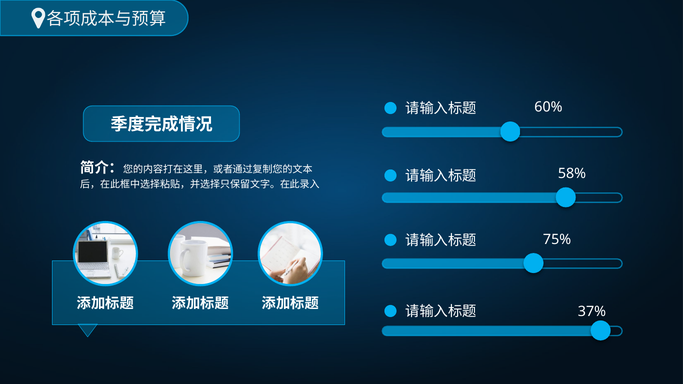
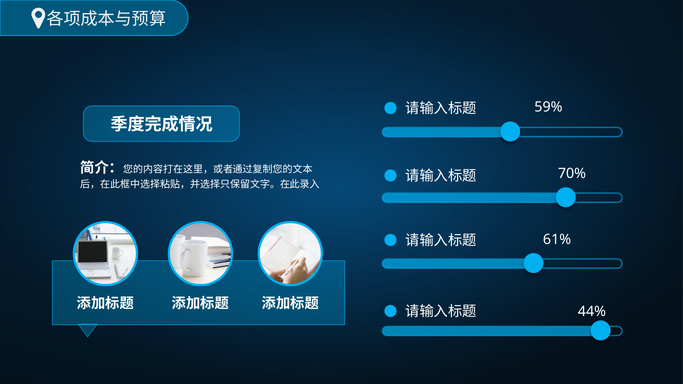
60%: 60% -> 59%
58%: 58% -> 70%
75%: 75% -> 61%
37%: 37% -> 44%
